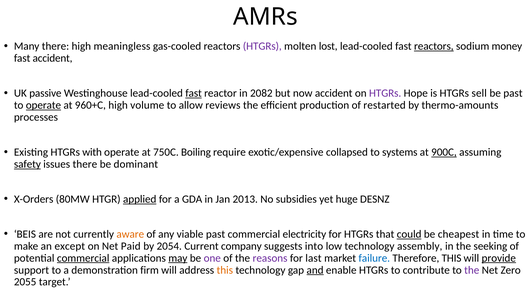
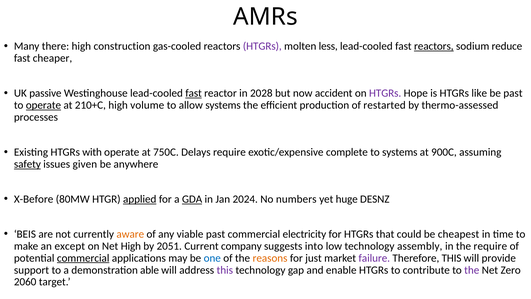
meaningless: meaningless -> construction
lost: lost -> less
money: money -> reduce
fast accident: accident -> cheaper
2082: 2082 -> 2028
sell: sell -> like
960+C: 960+C -> 210+C
allow reviews: reviews -> systems
thermo-amounts: thermo-amounts -> thermo-assessed
Boiling: Boiling -> Delays
collapsed: collapsed -> complete
900C underline: present -> none
issues there: there -> given
dominant: dominant -> anywhere
X-Orders: X-Orders -> X-Before
GDA underline: none -> present
2013: 2013 -> 2024
subsidies: subsidies -> numbers
could underline: present -> none
Net Paid: Paid -> High
2054: 2054 -> 2051
the seeking: seeking -> require
may underline: present -> none
one colour: purple -> blue
reasons colour: purple -> orange
last: last -> just
failure colour: blue -> purple
provide underline: present -> none
firm: firm -> able
this at (225, 270) colour: orange -> purple
and underline: present -> none
2055: 2055 -> 2060
